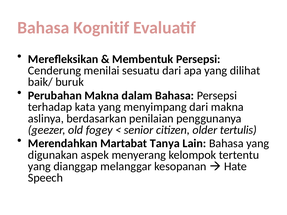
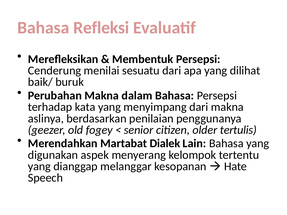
Kognitif: Kognitif -> Refleksi
Tanya: Tanya -> Dialek
